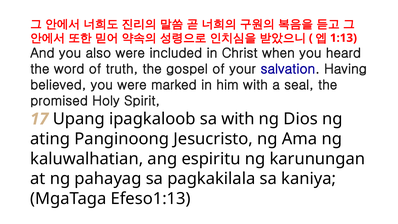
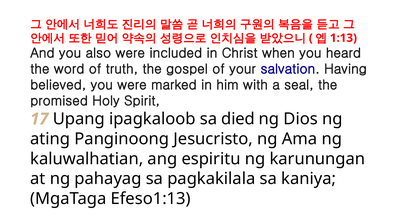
sa with: with -> died
